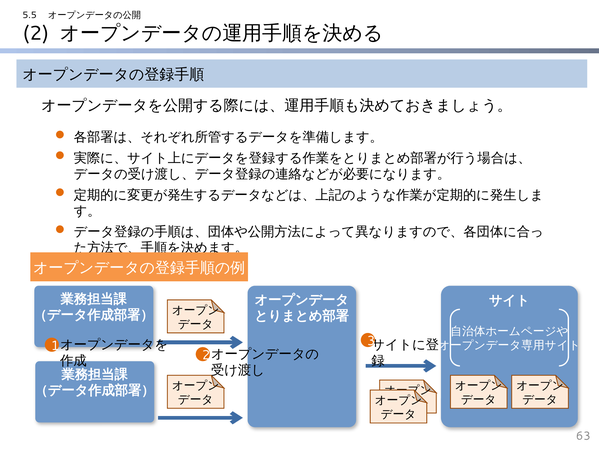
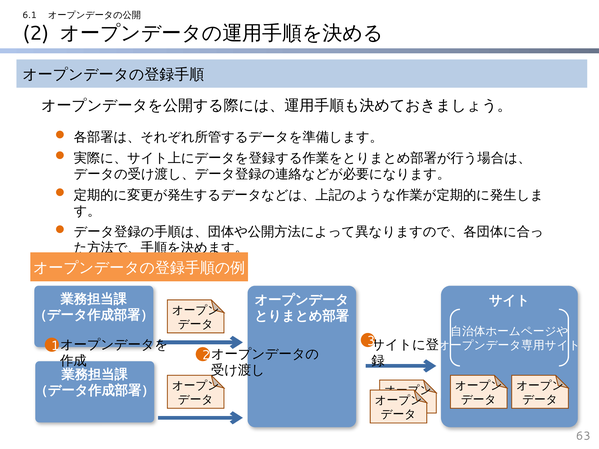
5.5: 5.5 -> 6.1
